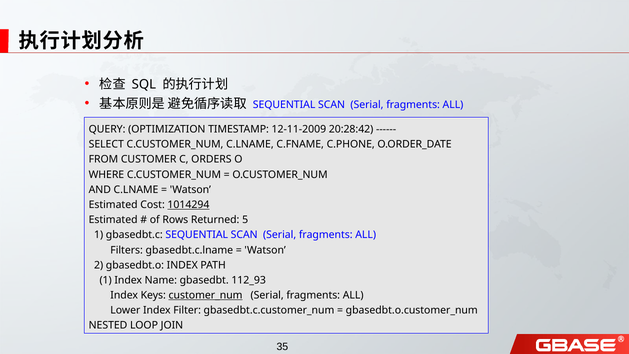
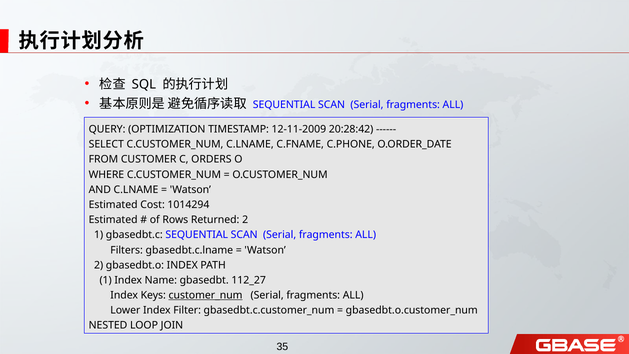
1014294 underline: present -> none
Returned 5: 5 -> 2
112_93: 112_93 -> 112_27
